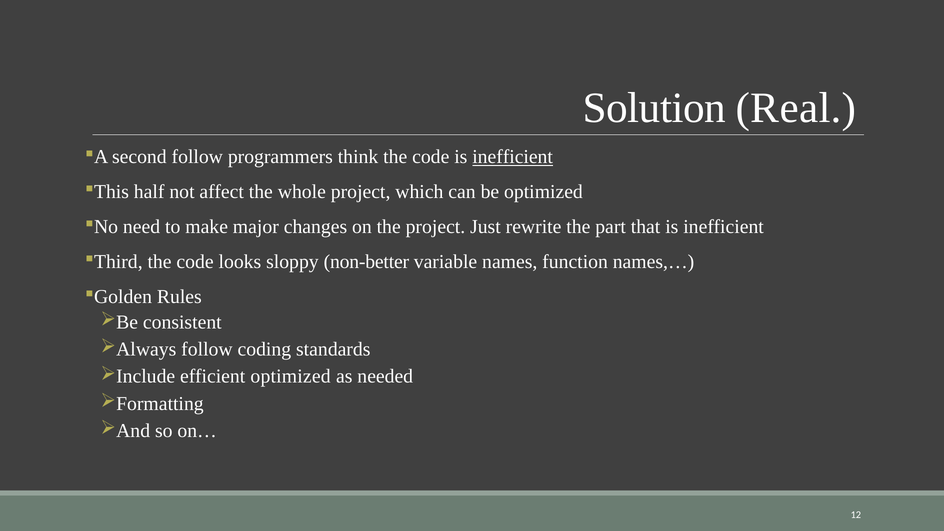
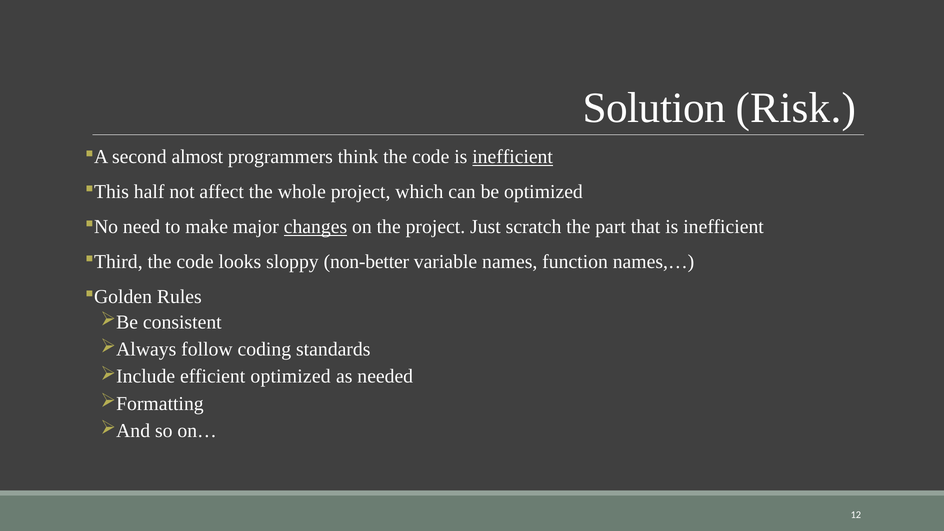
Real: Real -> Risk
second follow: follow -> almost
changes underline: none -> present
rewrite: rewrite -> scratch
